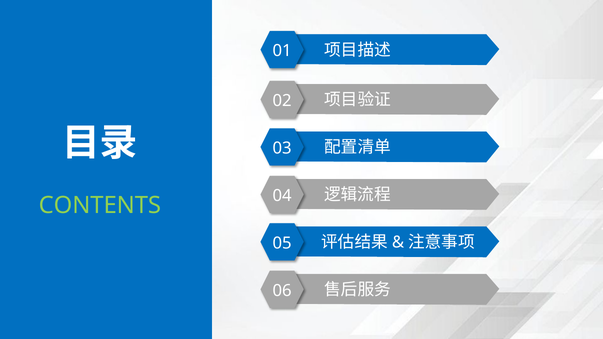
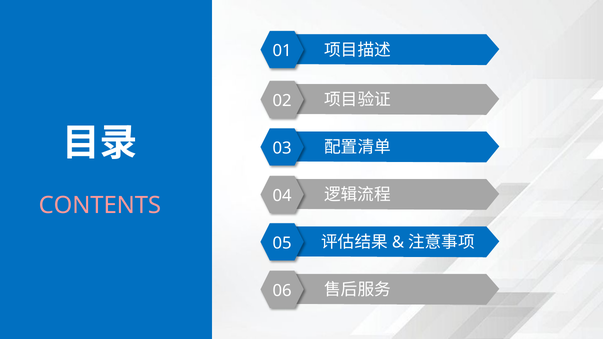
CONTENTS colour: light green -> pink
